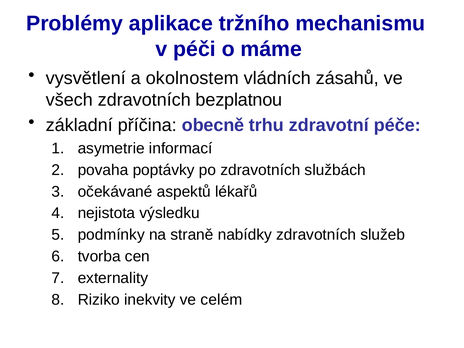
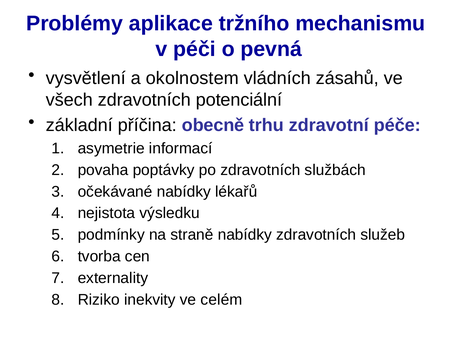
máme: máme -> pevná
bezplatnou: bezplatnou -> potenciální
očekávané aspektů: aspektů -> nabídky
